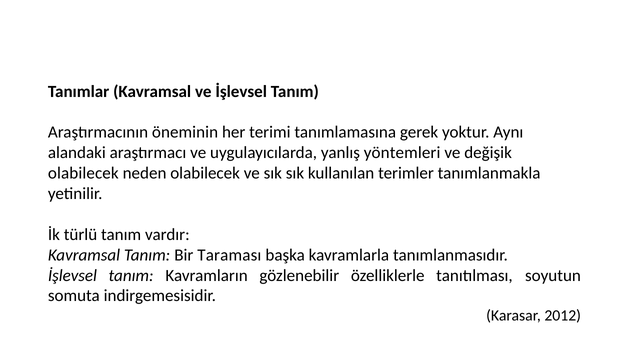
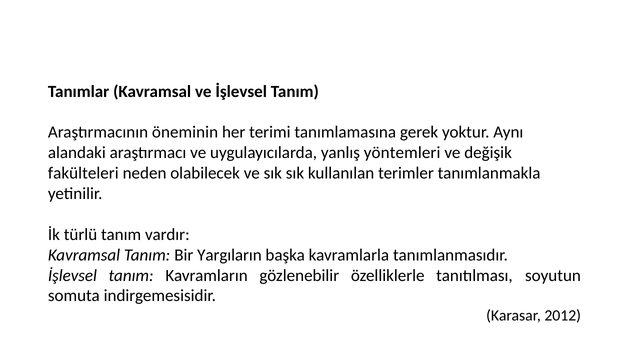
olabilecek at (83, 173): olabilecek -> fakülteleri
Taraması: Taraması -> Yargıların
